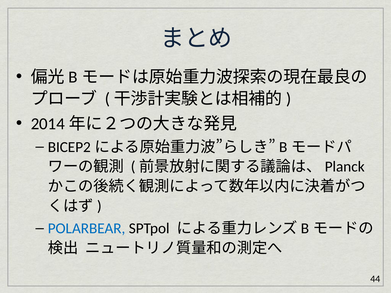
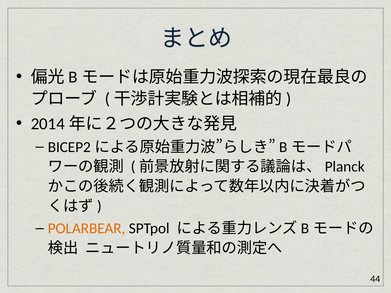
POLARBEAR colour: blue -> orange
